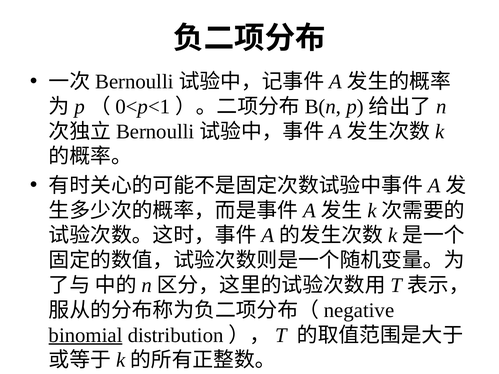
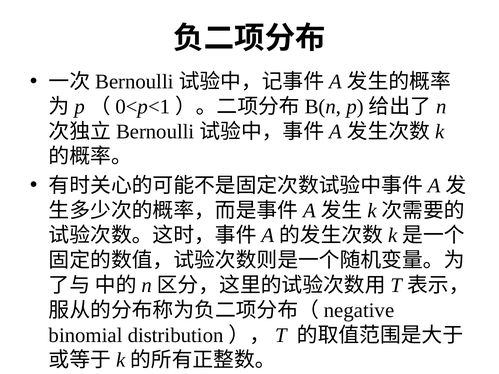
binomial underline: present -> none
